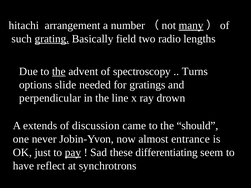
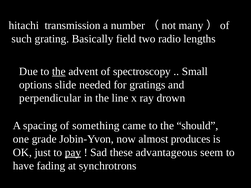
arrangement: arrangement -> transmission
many underline: present -> none
grating underline: present -> none
Turns: Turns -> Small
extends: extends -> spacing
discussion: discussion -> something
never: never -> grade
entrance: entrance -> produces
differentiating: differentiating -> advantageous
reflect: reflect -> fading
